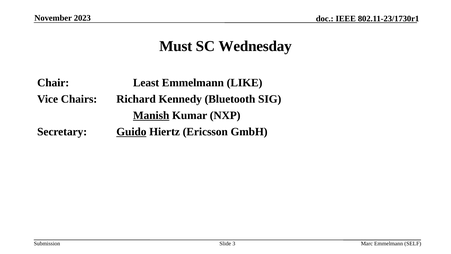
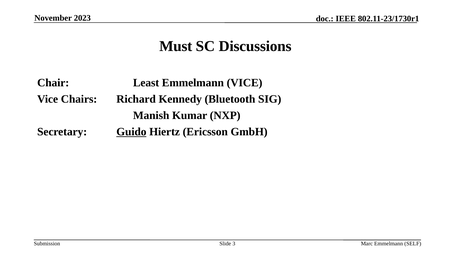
Wednesday: Wednesday -> Discussions
Emmelmann LIKE: LIKE -> VICE
Manish underline: present -> none
